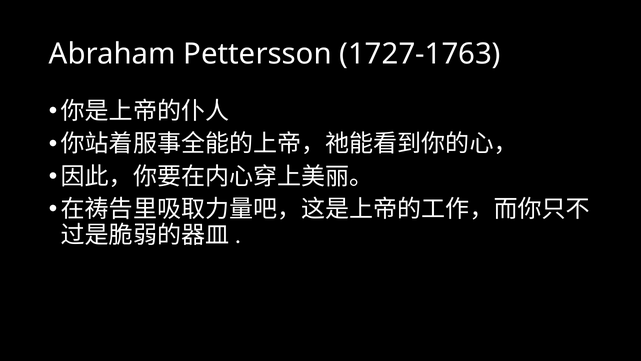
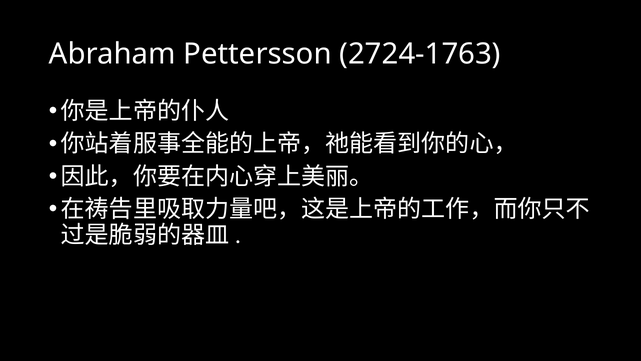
1727-1763: 1727-1763 -> 2724-1763
